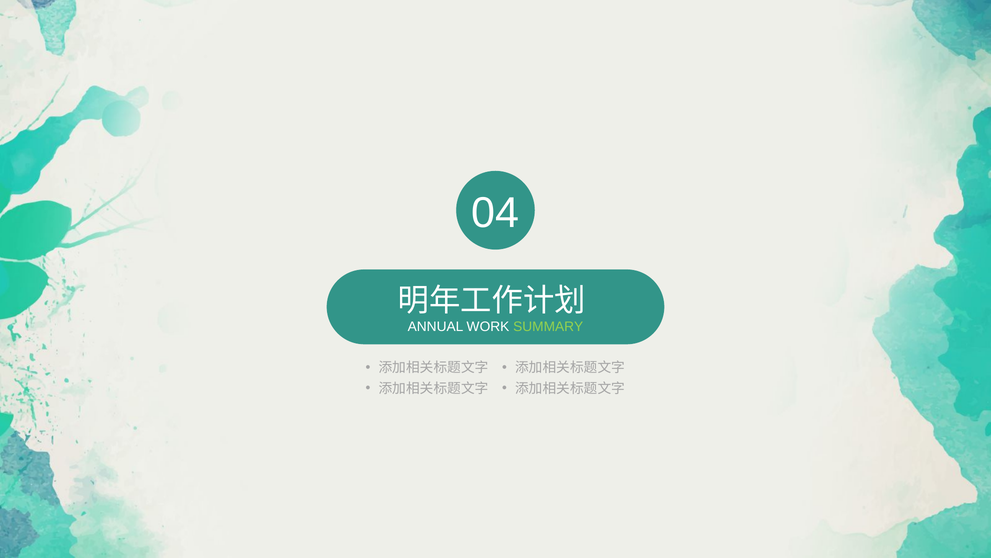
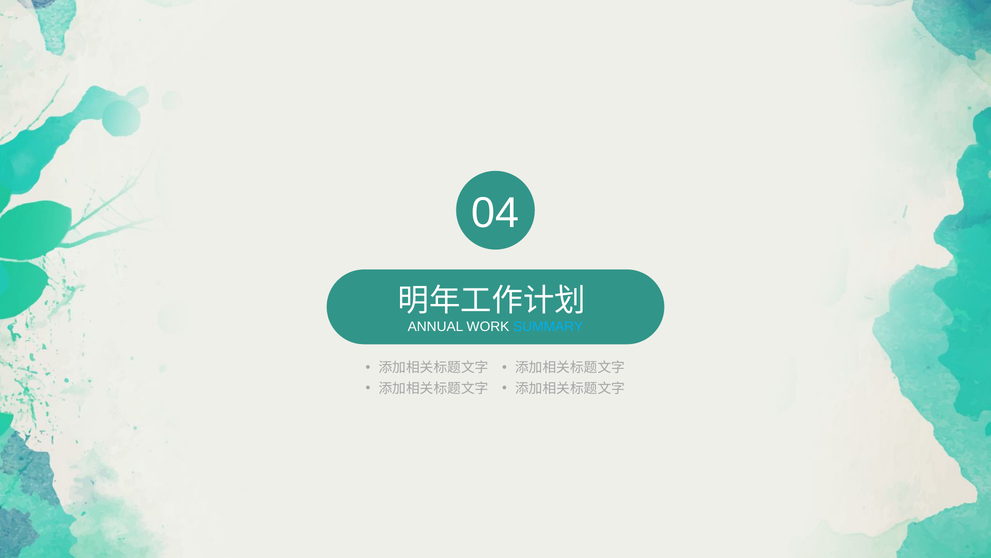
SUMMARY colour: light green -> light blue
